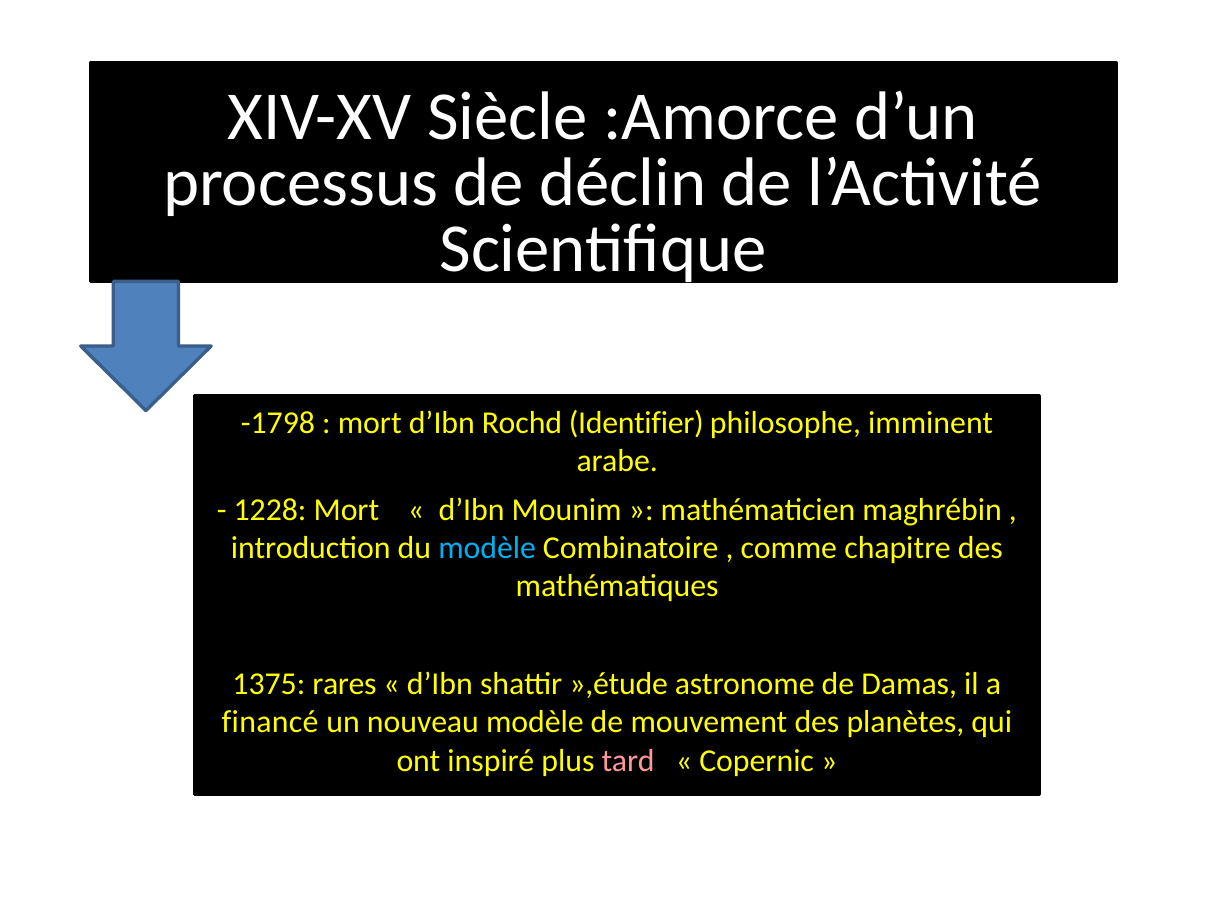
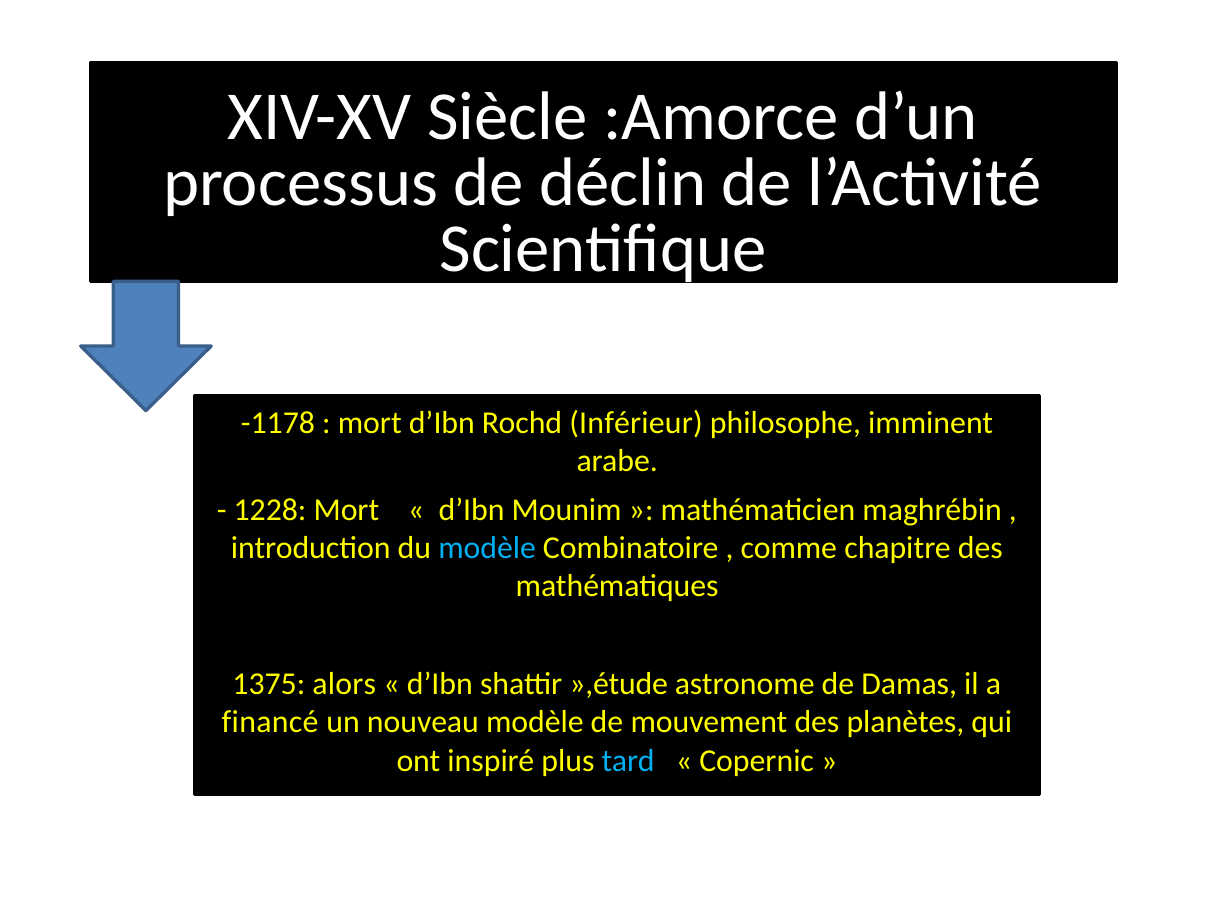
-1798: -1798 -> -1178
Identifier: Identifier -> Inférieur
rares: rares -> alors
tard colour: pink -> light blue
